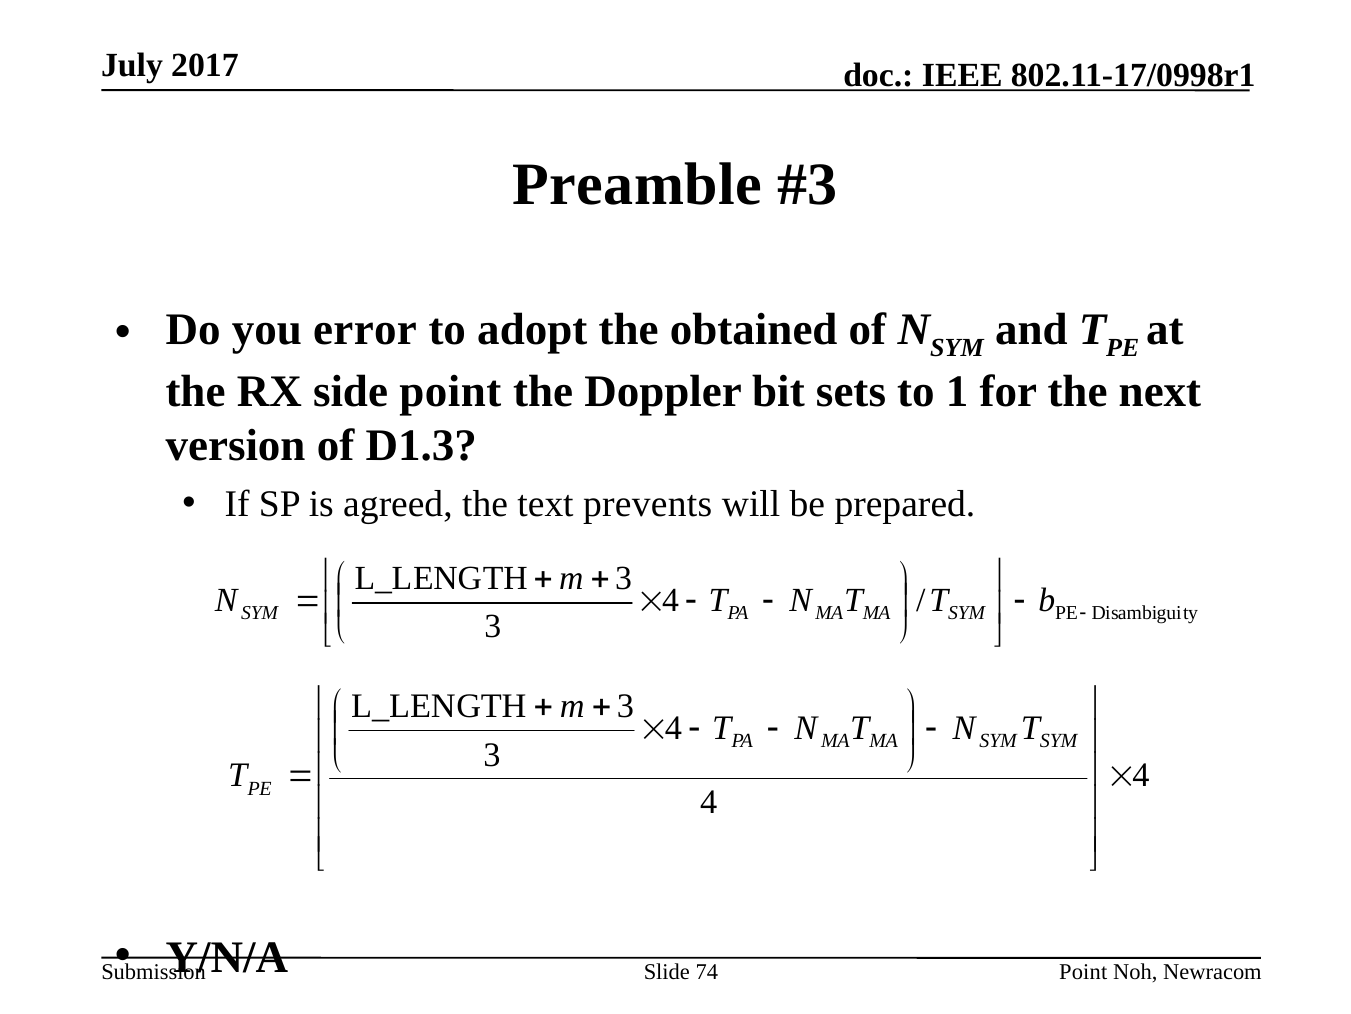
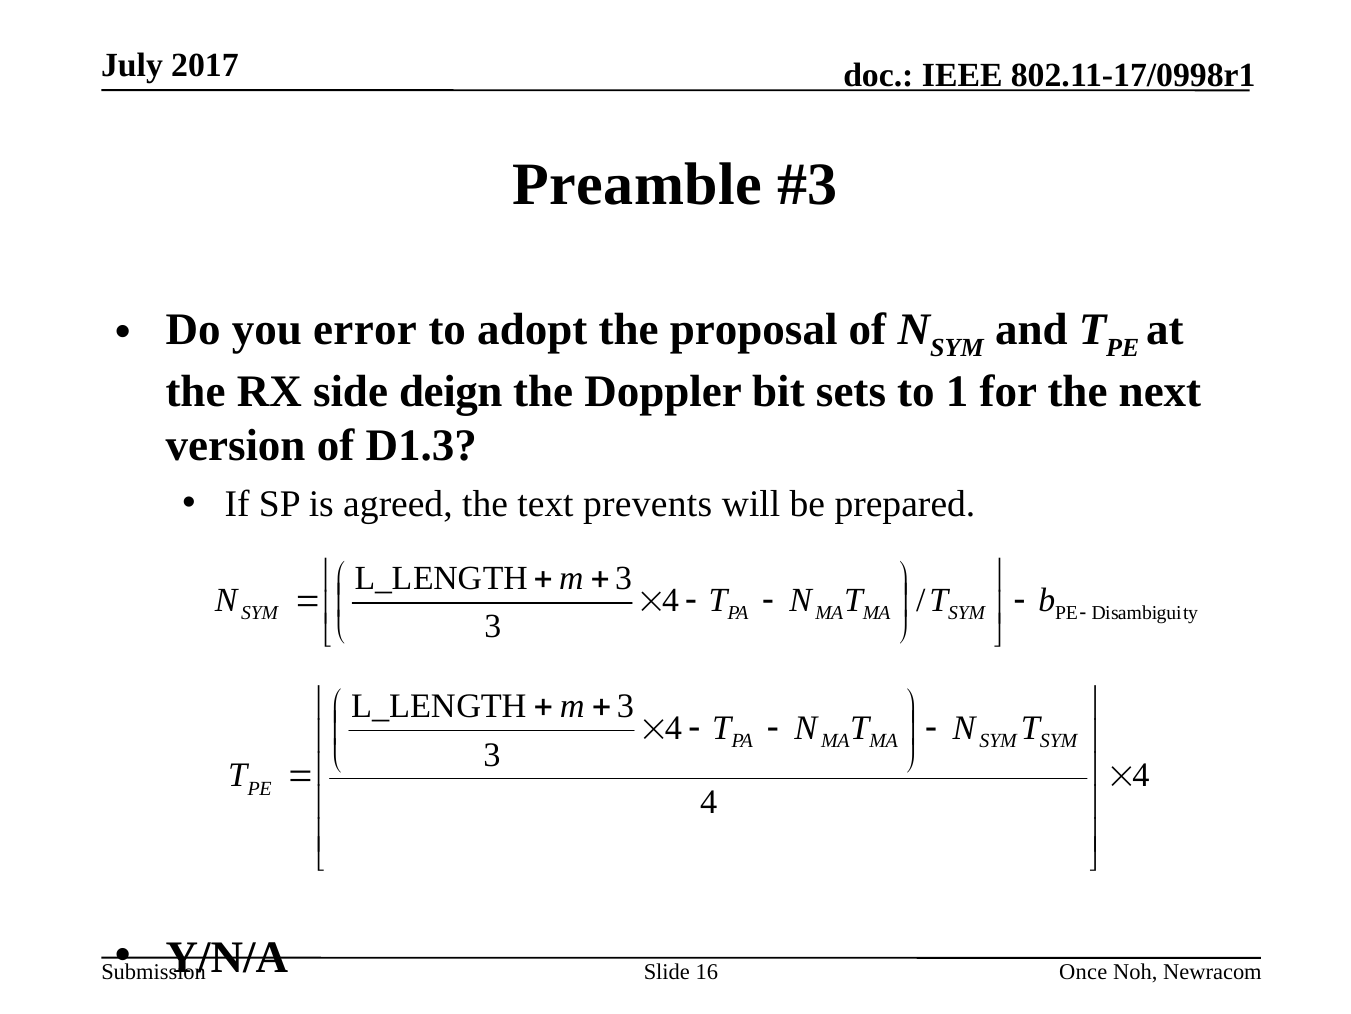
obtained: obtained -> proposal
side point: point -> deign
74: 74 -> 16
Point at (1083, 972): Point -> Once
